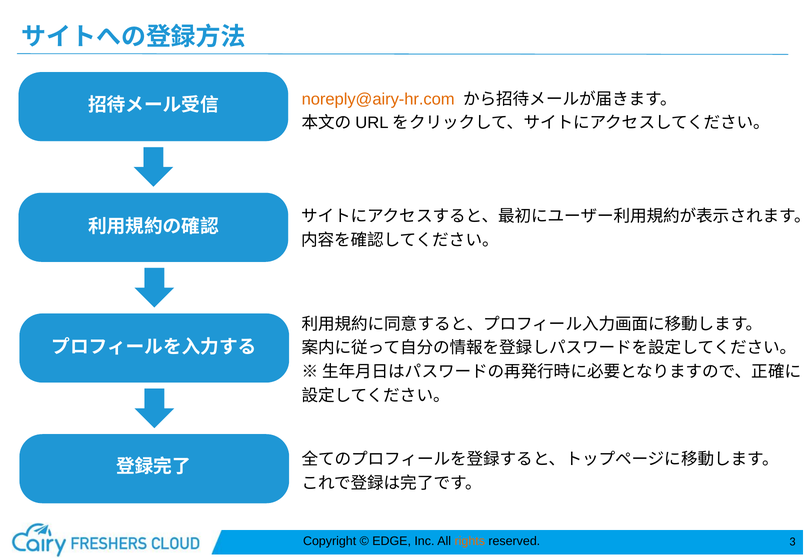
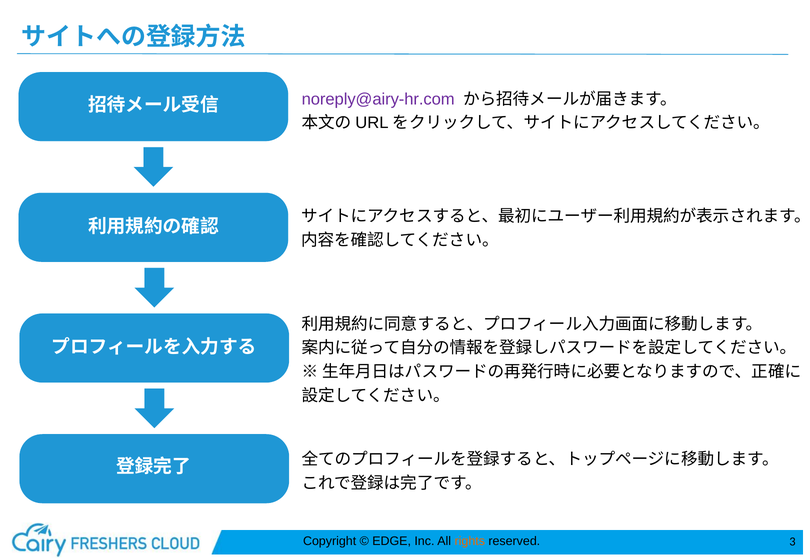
noreply@airy-hr.com colour: orange -> purple
